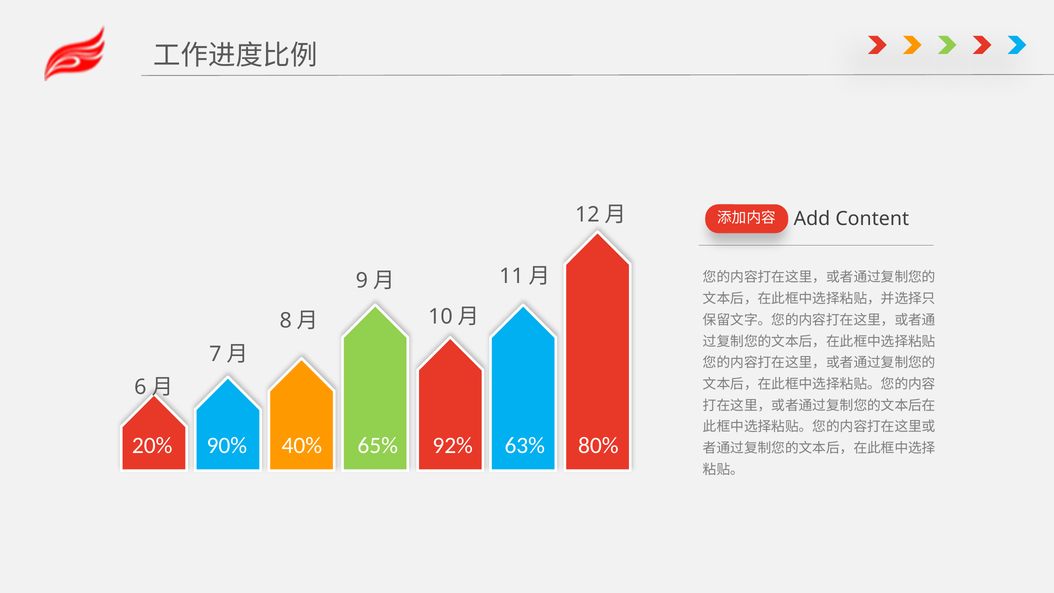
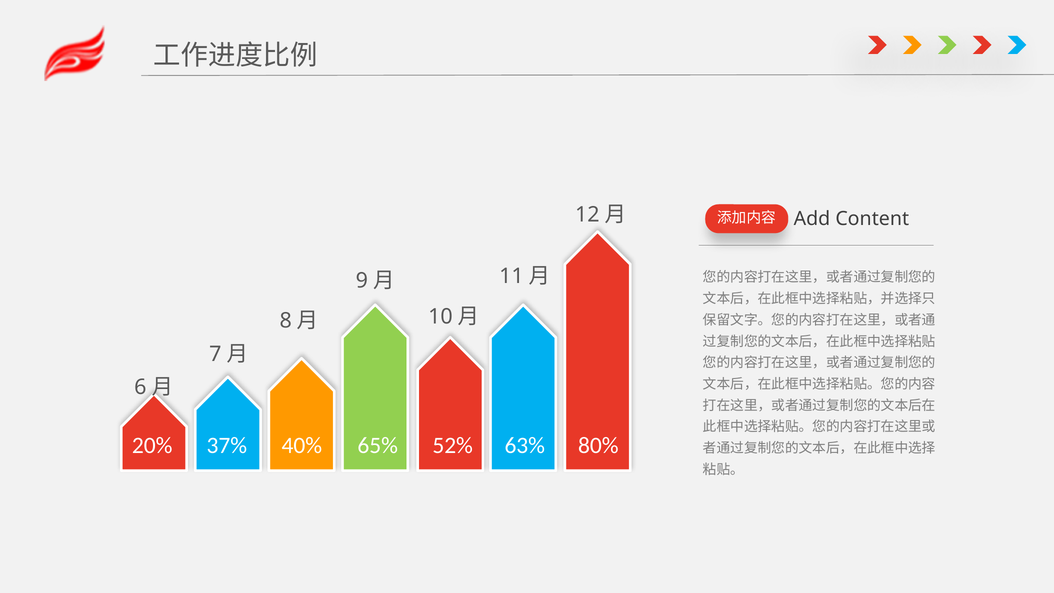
90%: 90% -> 37%
92%: 92% -> 52%
